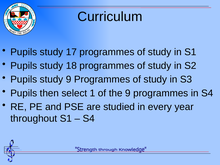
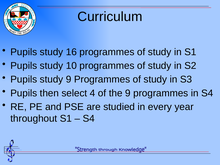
17: 17 -> 16
18: 18 -> 10
1: 1 -> 4
